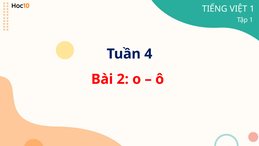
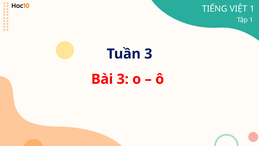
Tuần 4: 4 -> 3
Bài 2: 2 -> 3
